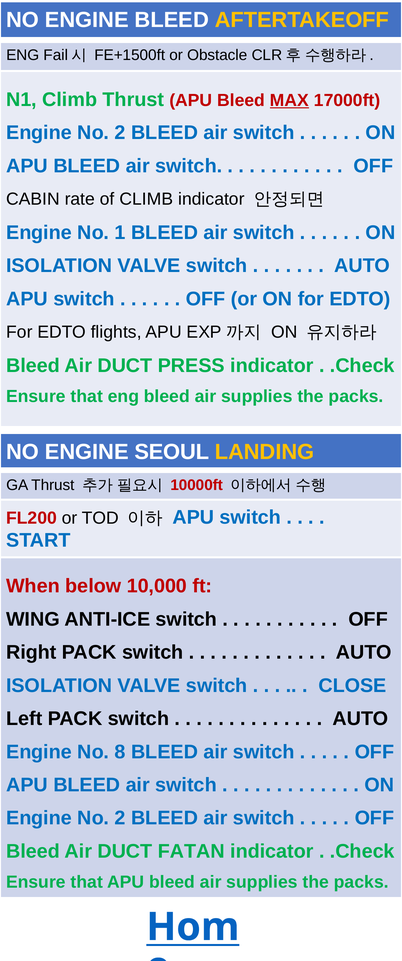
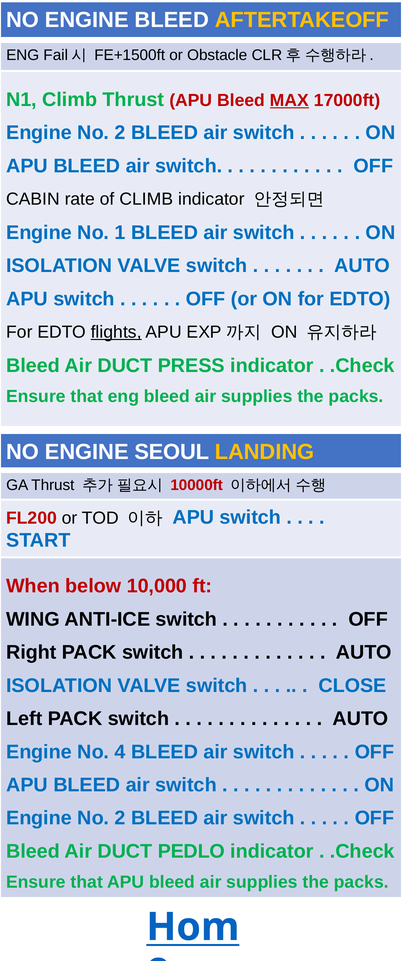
flights underline: none -> present
8: 8 -> 4
FATAN: FATAN -> PEDLO
